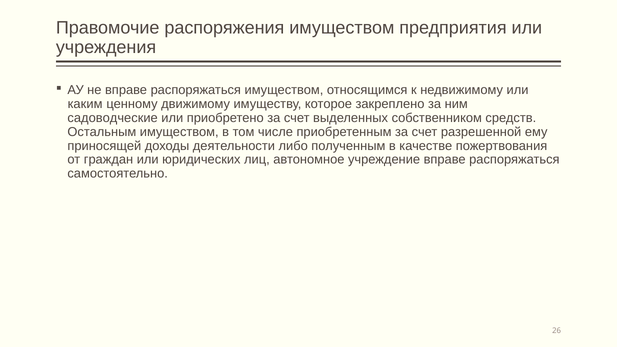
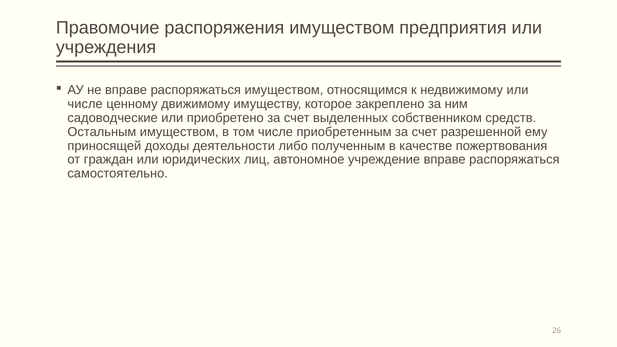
каким at (85, 104): каким -> числе
